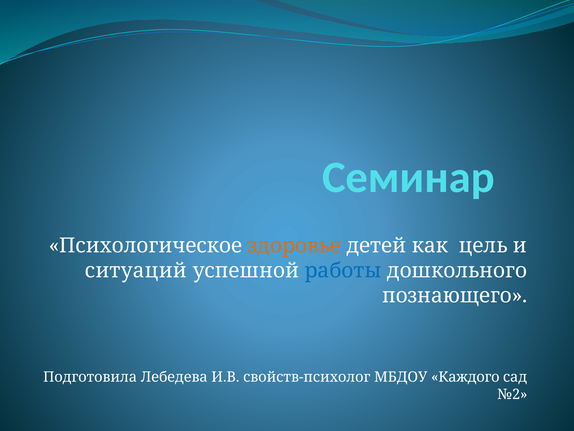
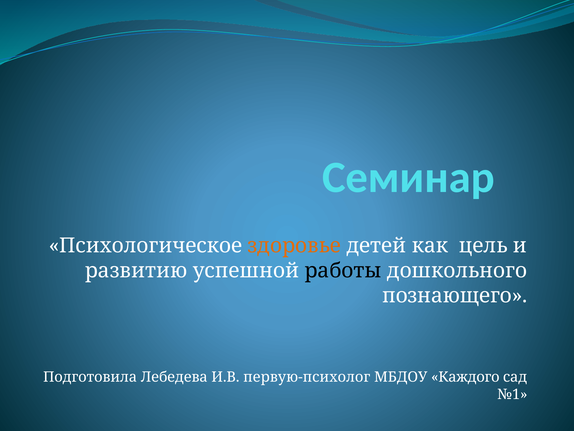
ситуаций: ситуаций -> развитию
работы colour: blue -> black
свойств-психолог: свойств-психолог -> первую-психолог
№2: №2 -> №1
